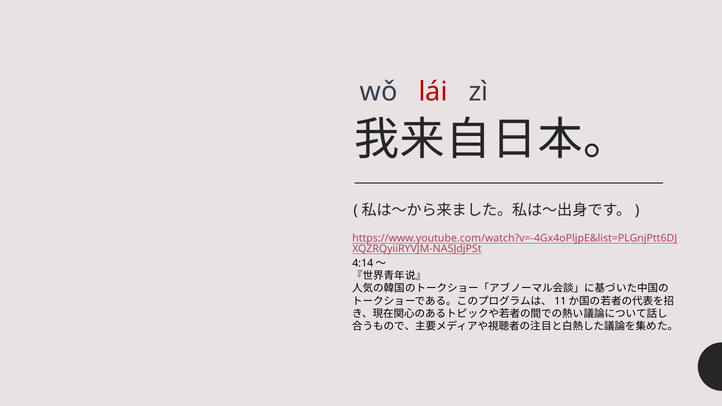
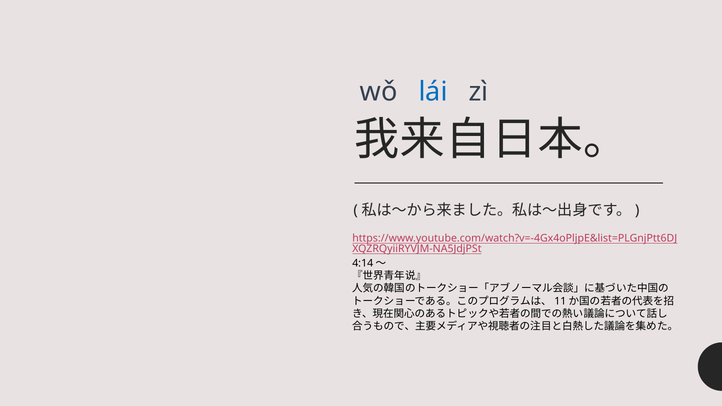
lái colour: red -> blue
